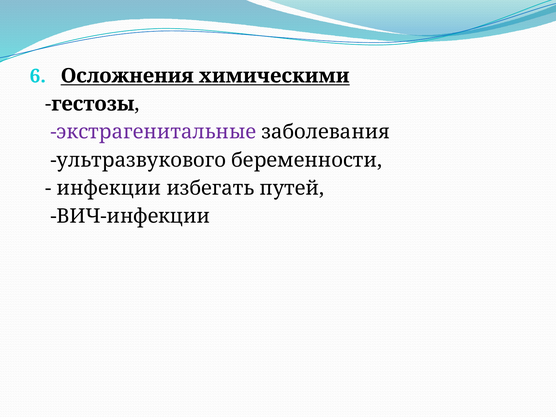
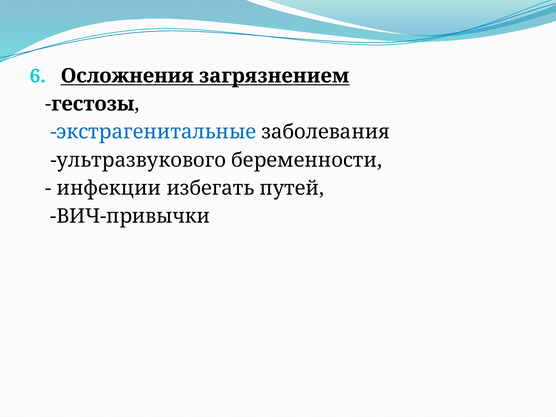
химическими: химическими -> загрязнением
экстрагенитальные colour: purple -> blue
ВИЧ-инфекции: ВИЧ-инфекции -> ВИЧ-привычки
